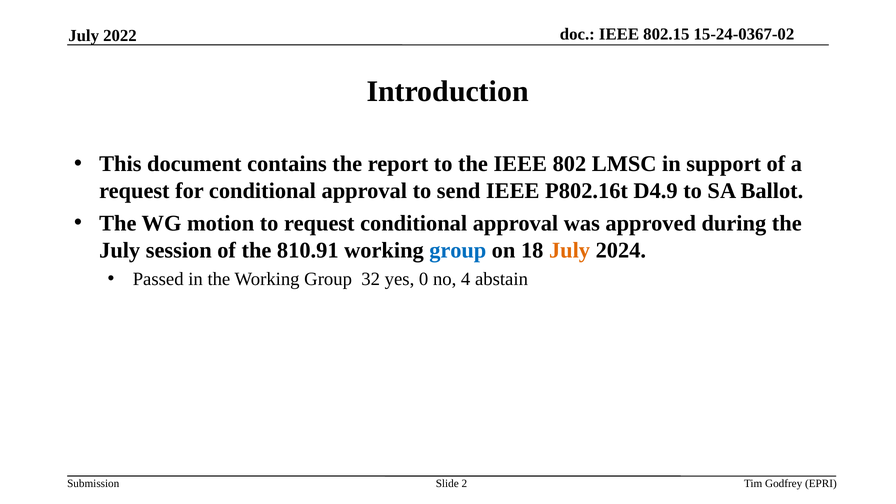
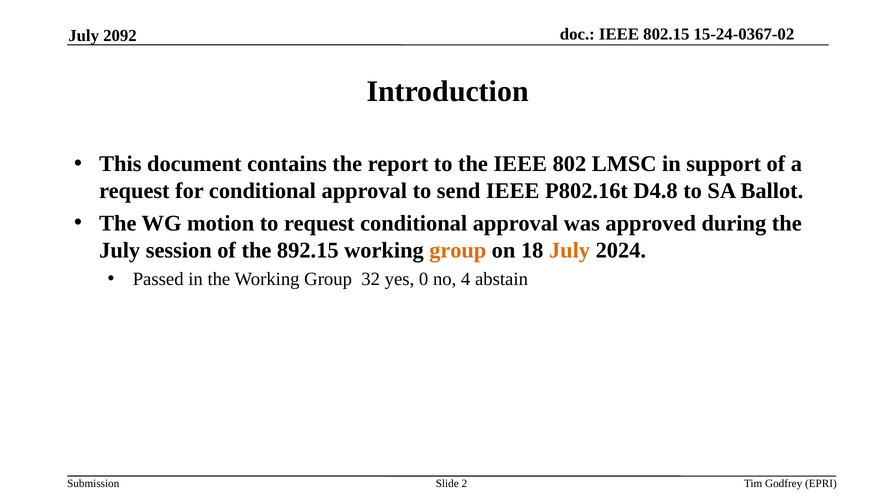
2022: 2022 -> 2092
D4.9: D4.9 -> D4.8
810.91: 810.91 -> 892.15
group at (458, 250) colour: blue -> orange
